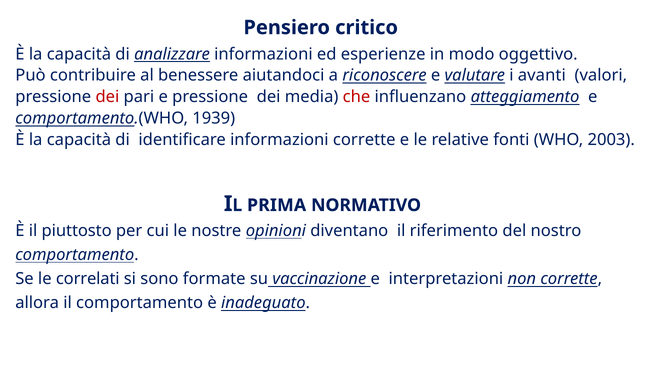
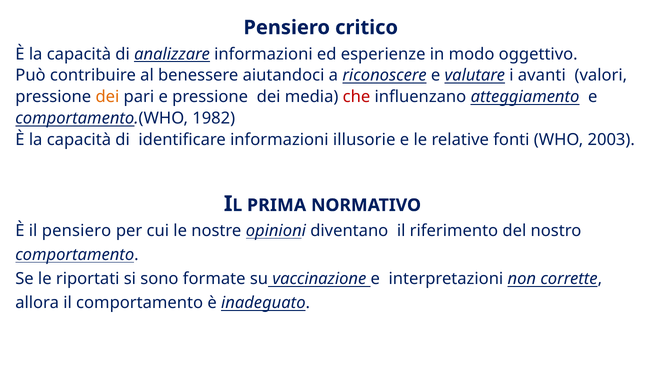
dei at (107, 97) colour: red -> orange
1939: 1939 -> 1982
informazioni corrette: corrette -> illusorie
il piuttosto: piuttosto -> pensiero
correlati: correlati -> riportati
